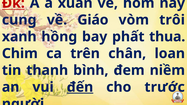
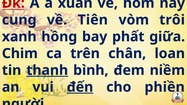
Giáo: Giáo -> Tiên
thua: thua -> giữa
thanh underline: none -> present
trước: trước -> phiền
